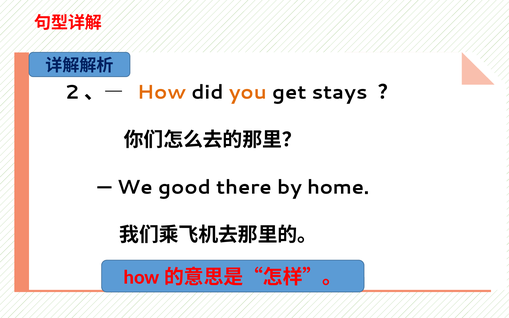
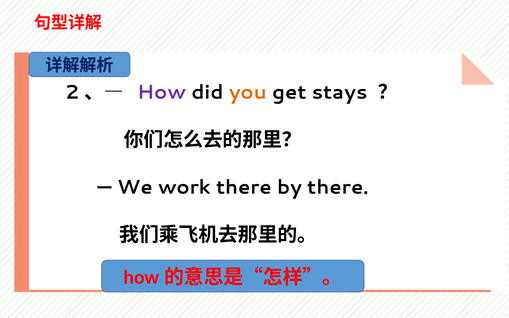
How colour: orange -> purple
good: good -> work
by home: home -> there
